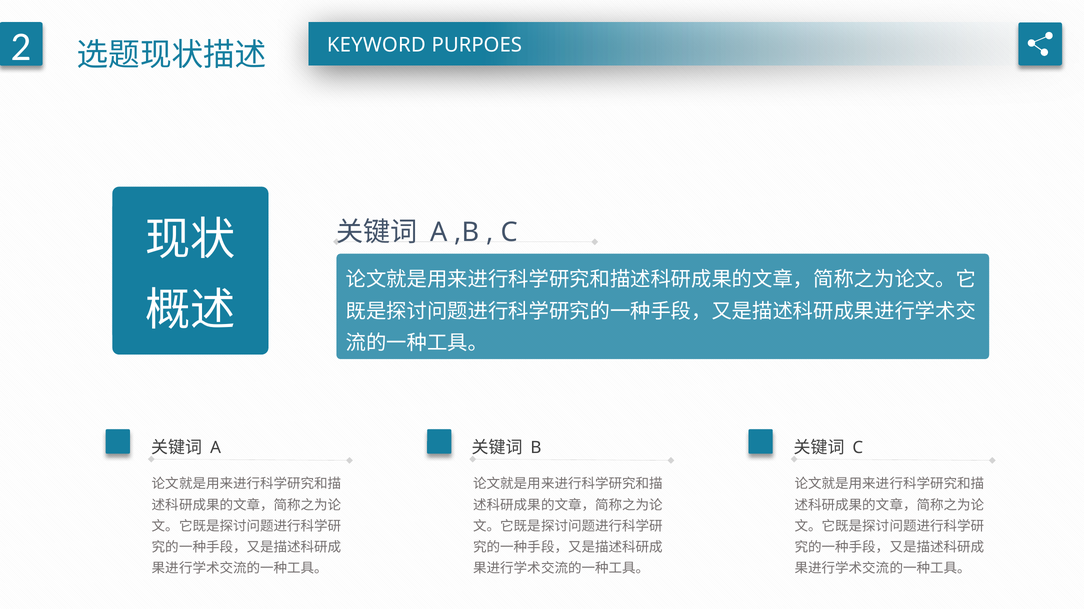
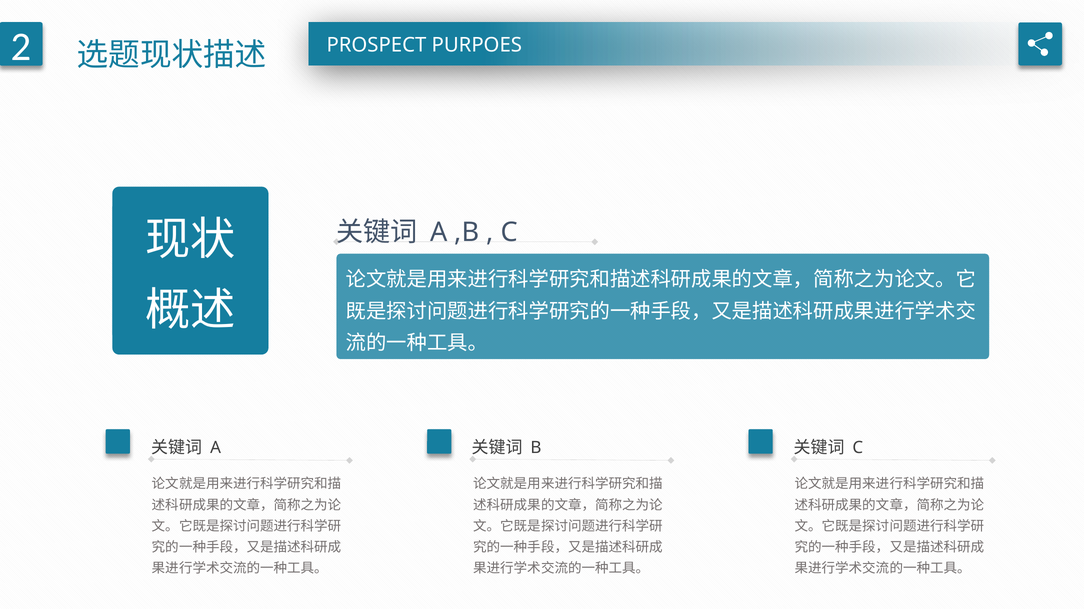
KEYWORD: KEYWORD -> PROSPECT
